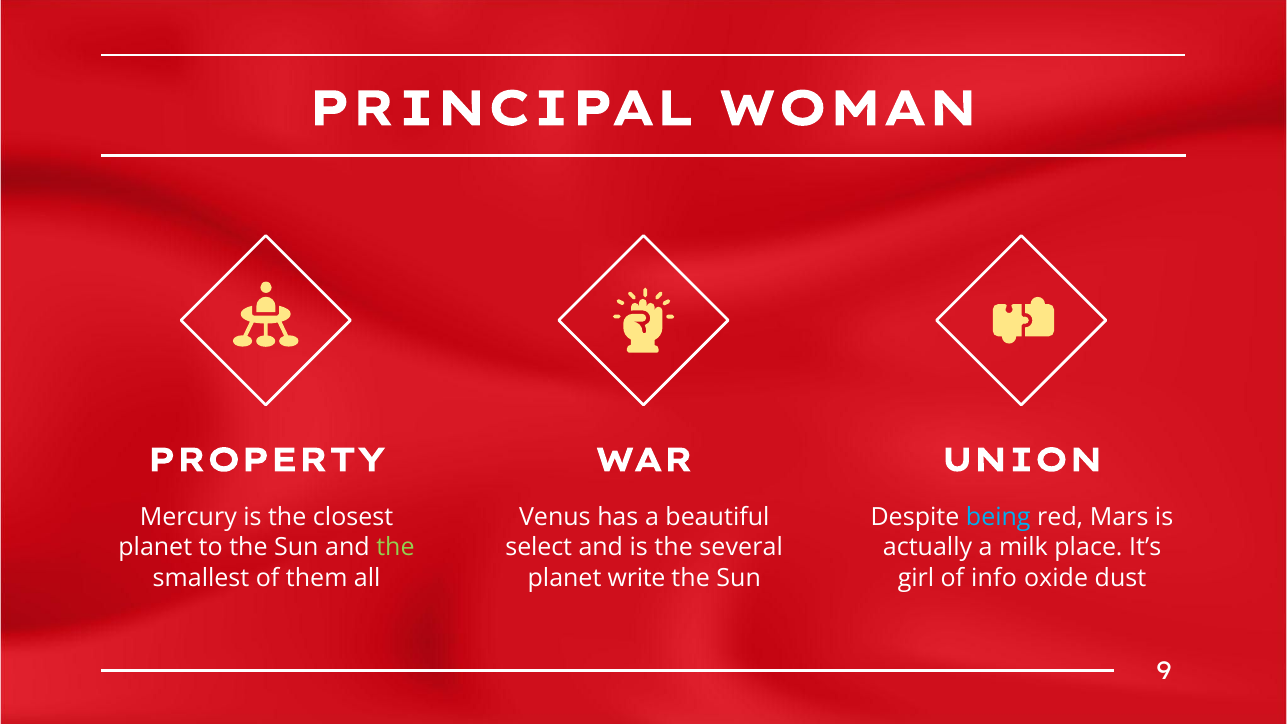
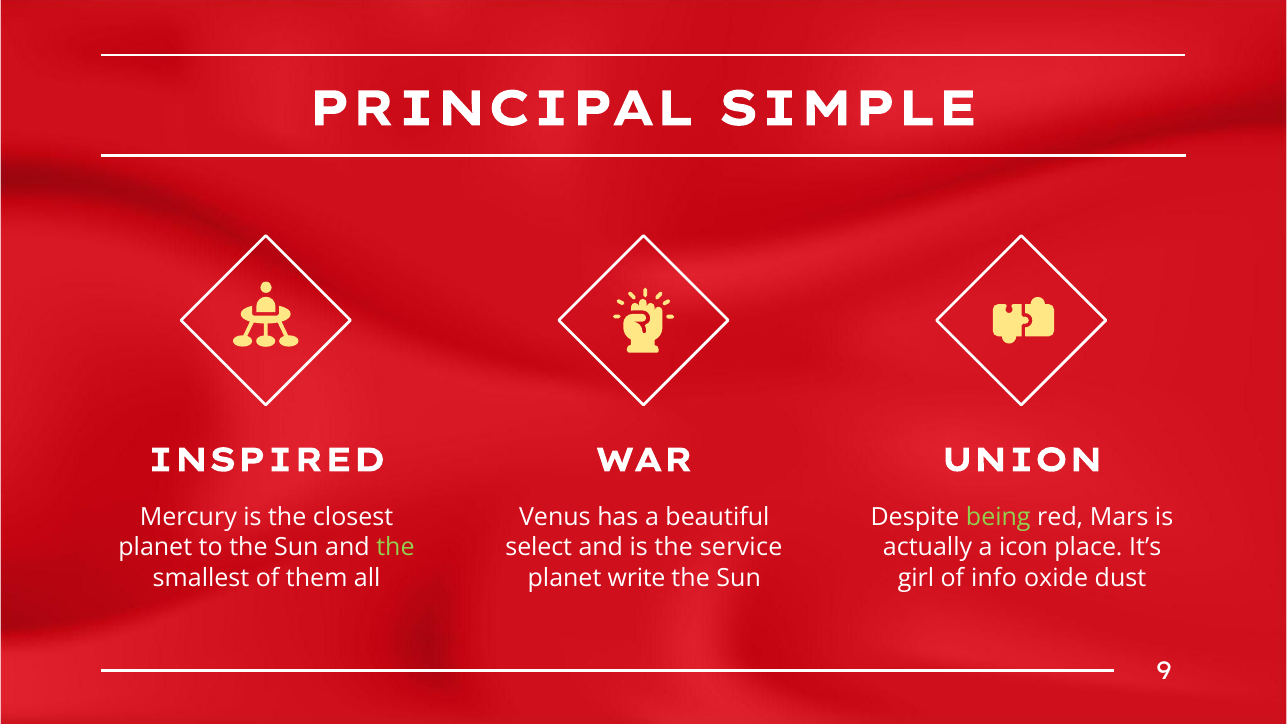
WOMAN: WOMAN -> SIMPLE
PROPERTY: PROPERTY -> INSPIRED
being colour: light blue -> light green
several: several -> service
milk: milk -> icon
